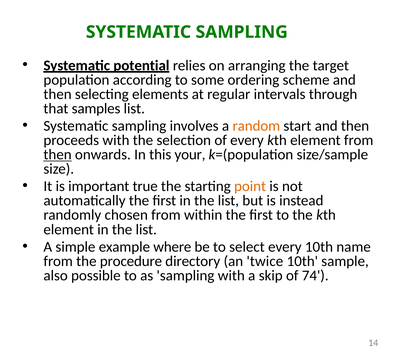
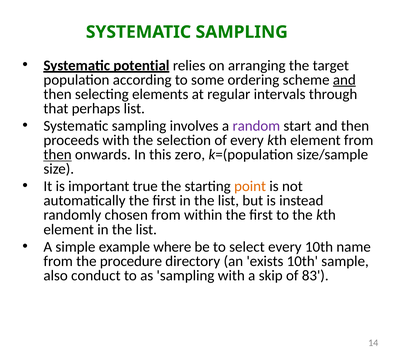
and at (344, 80) underline: none -> present
samples: samples -> perhaps
random colour: orange -> purple
your: your -> zero
twice: twice -> exists
possible: possible -> conduct
74: 74 -> 83
